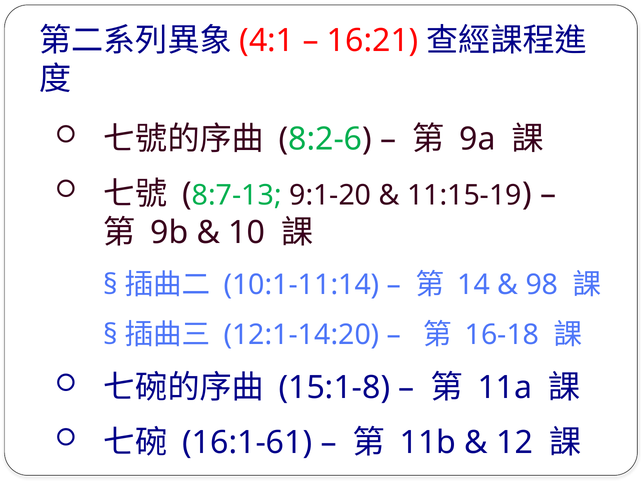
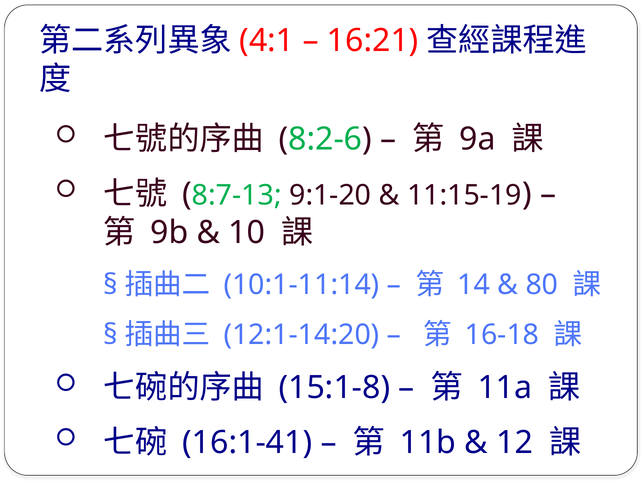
98: 98 -> 80
16:1-61: 16:1-61 -> 16:1-41
